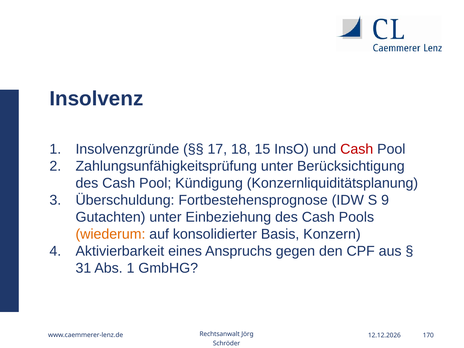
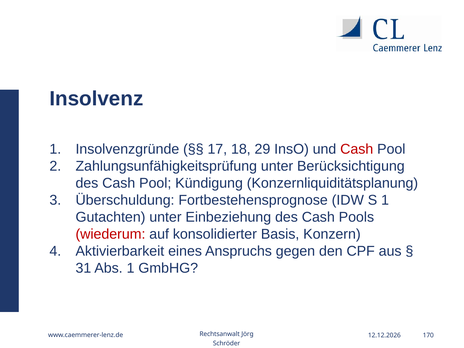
15: 15 -> 29
S 9: 9 -> 1
wiederum colour: orange -> red
